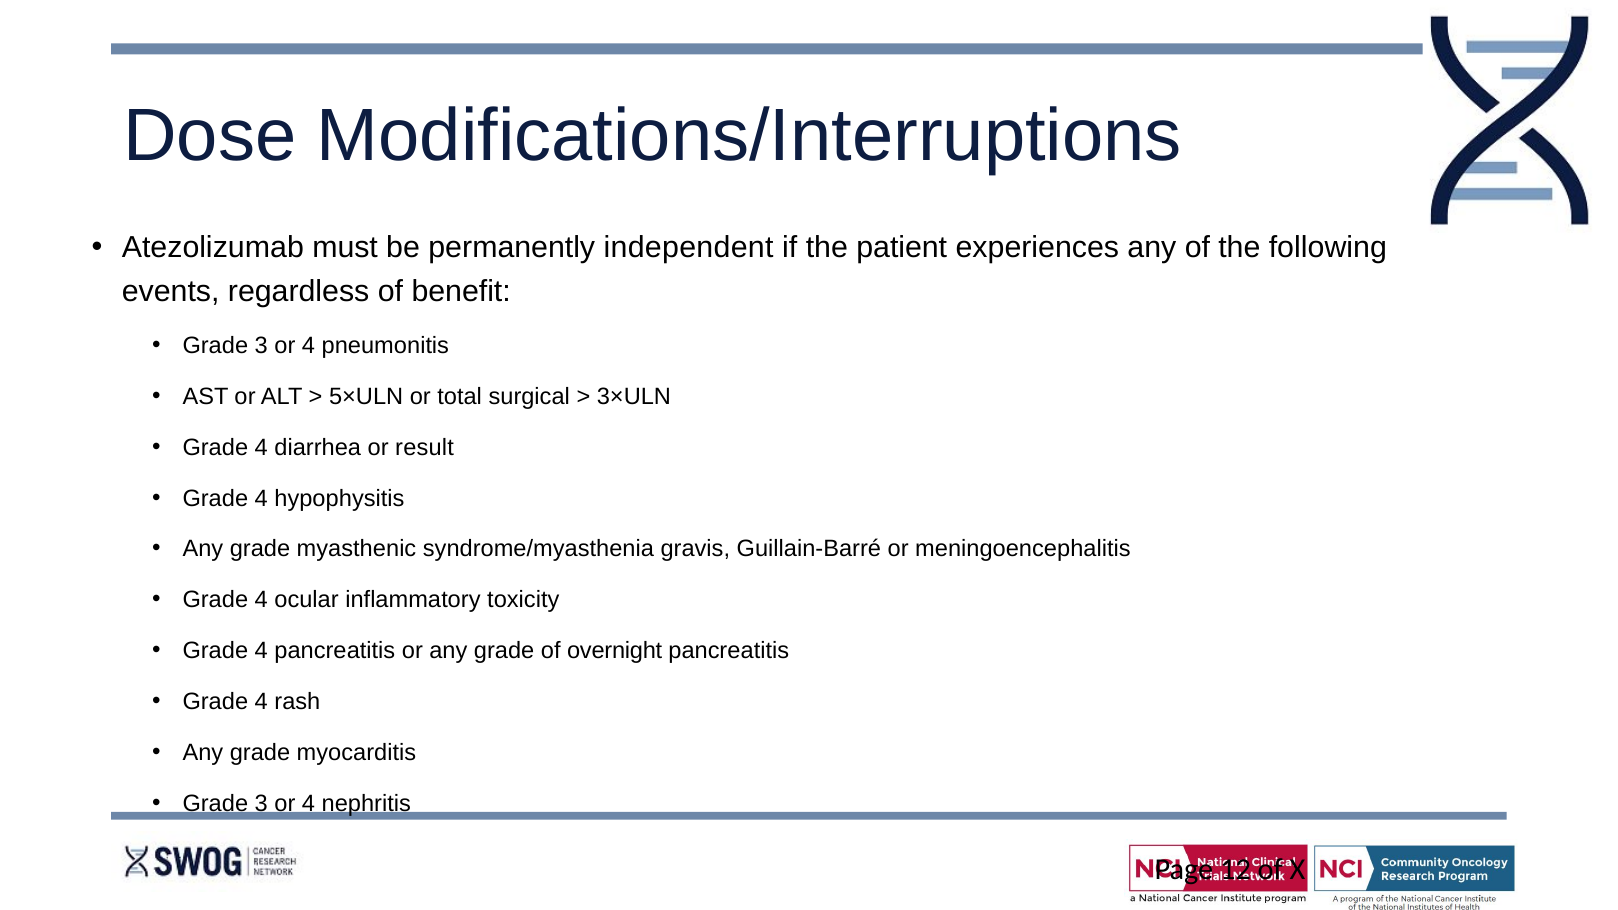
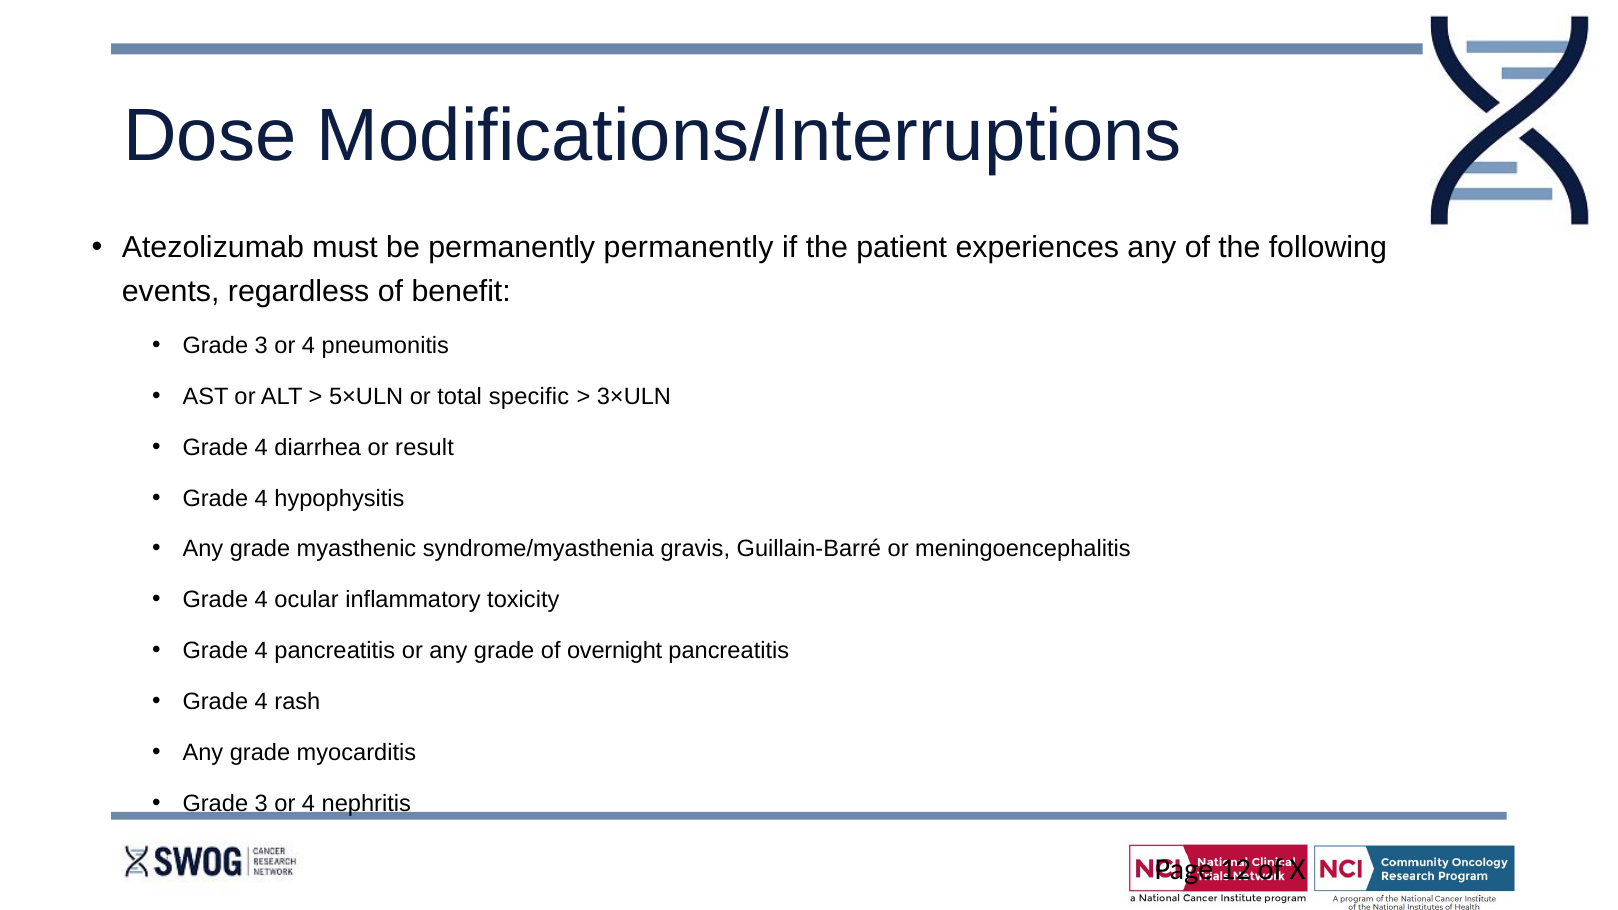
permanently independent: independent -> permanently
surgical: surgical -> specific
